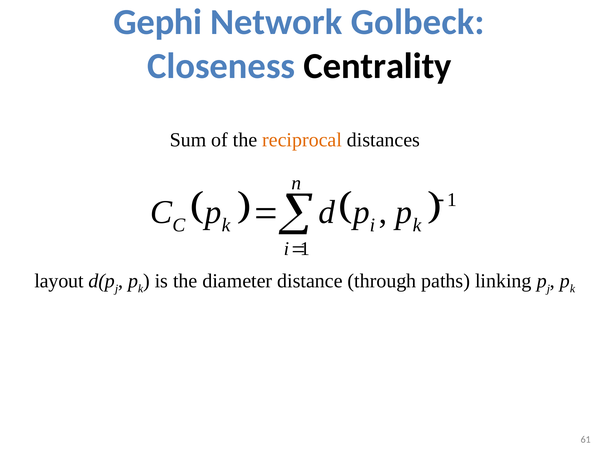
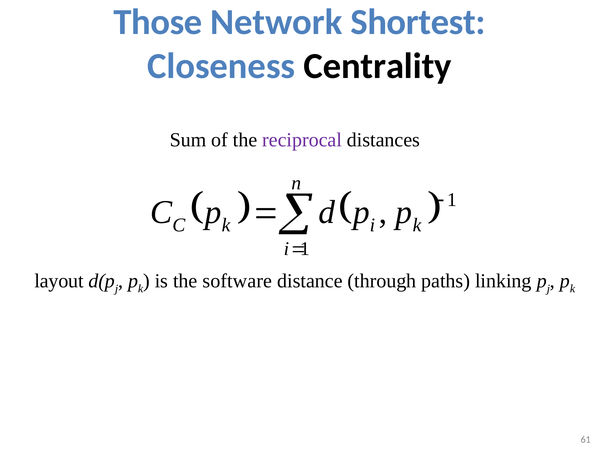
Gephi: Gephi -> Those
Golbeck: Golbeck -> Shortest
reciprocal colour: orange -> purple
diameter: diameter -> software
